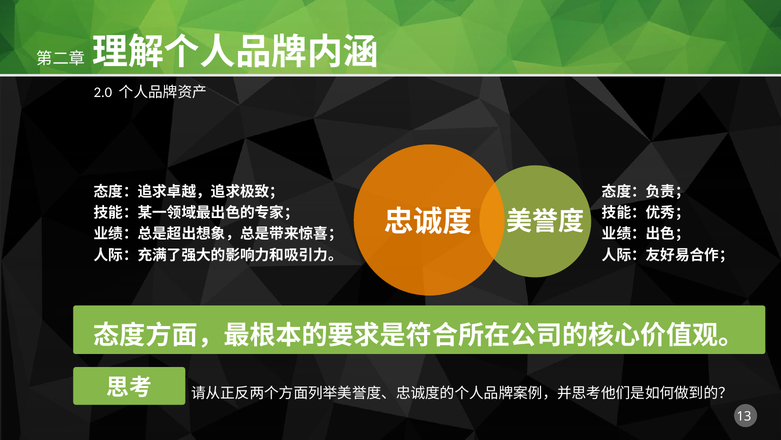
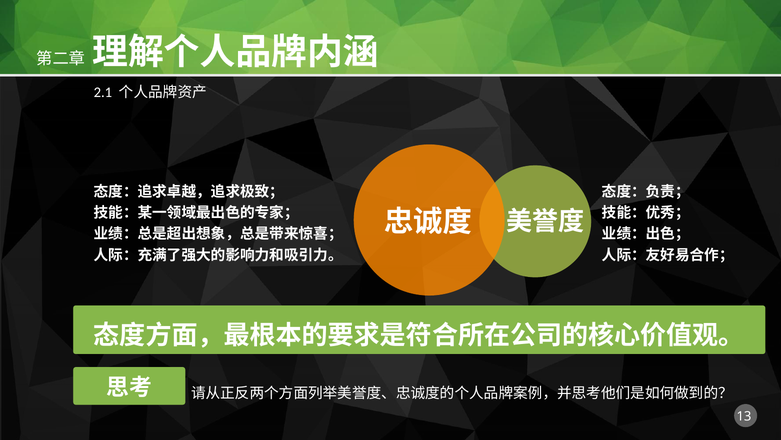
2.0: 2.0 -> 2.1
